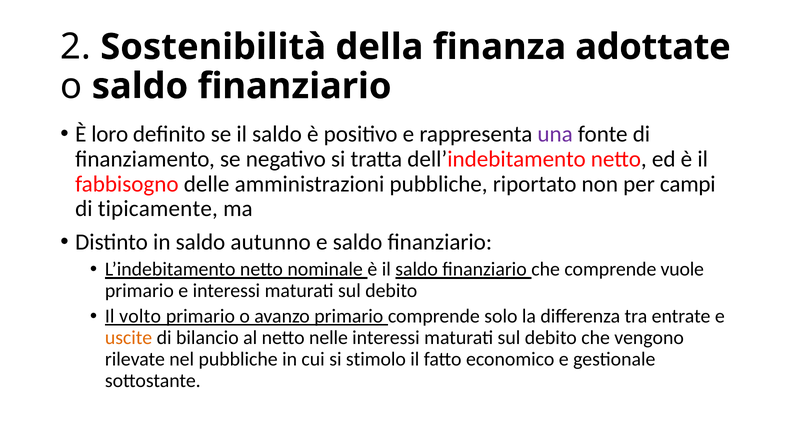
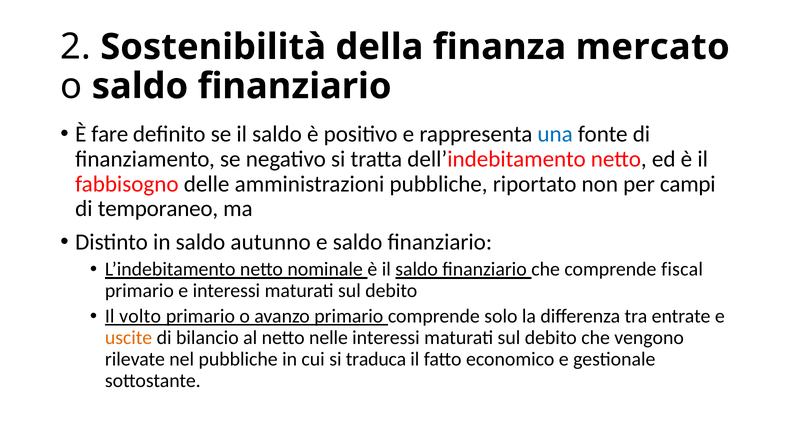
adottate: adottate -> mercato
loro: loro -> fare
una colour: purple -> blue
tipicamente: tipicamente -> temporaneo
vuole: vuole -> fiscal
stimolo: stimolo -> traduca
